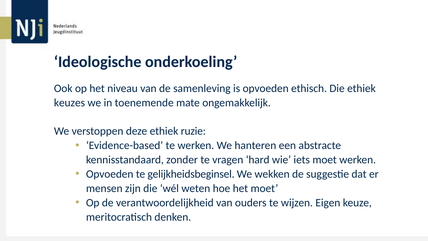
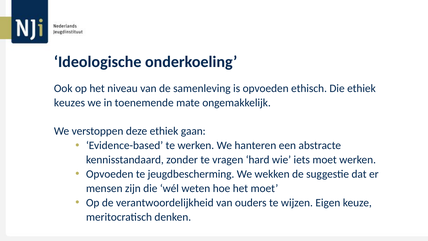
ruzie: ruzie -> gaan
gelijkheidsbeginsel: gelijkheidsbeginsel -> jeugdbescherming
